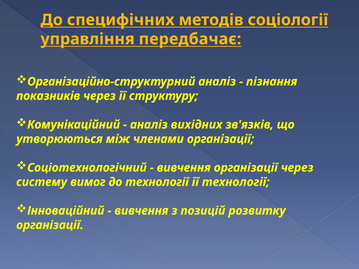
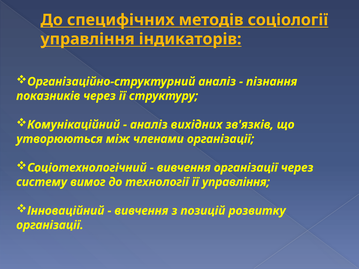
передбачає: передбачає -> індикаторів
її технології: технології -> управління
